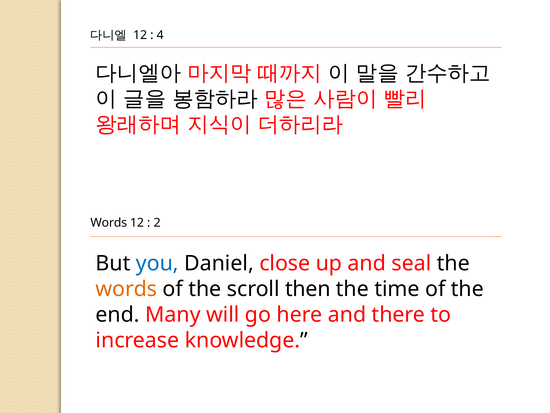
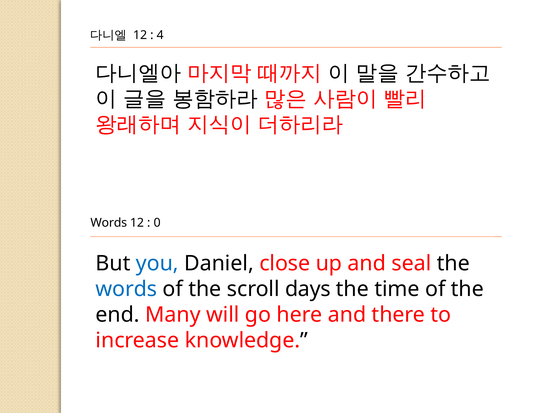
2: 2 -> 0
words at (126, 289) colour: orange -> blue
then: then -> days
